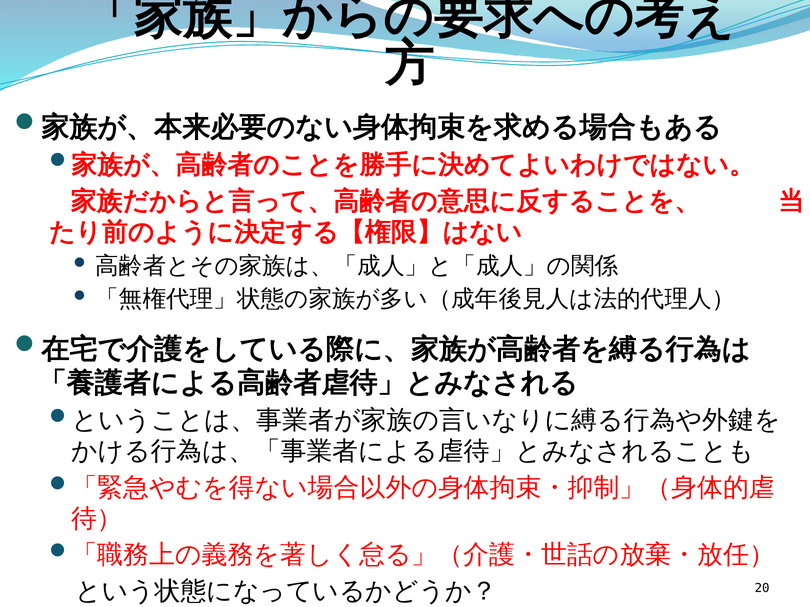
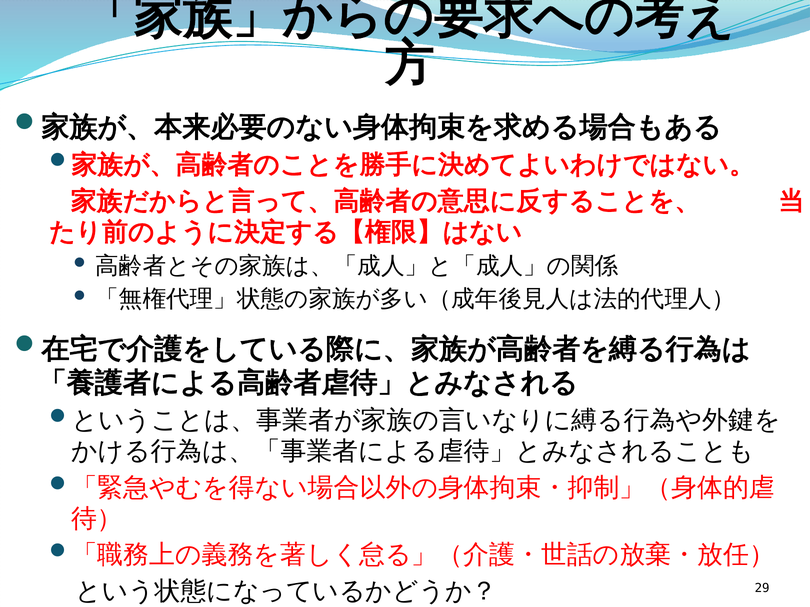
20: 20 -> 29
